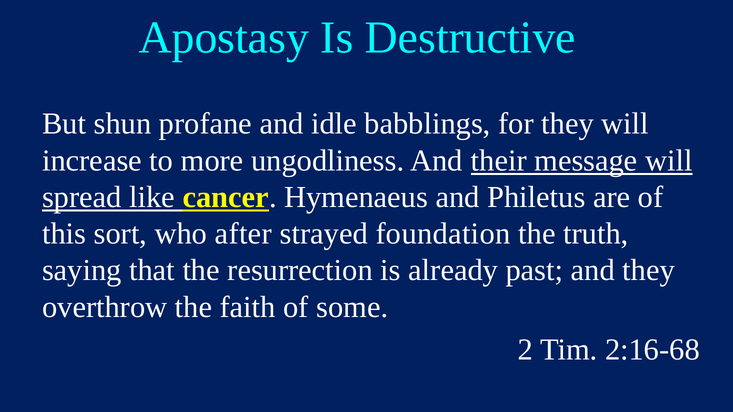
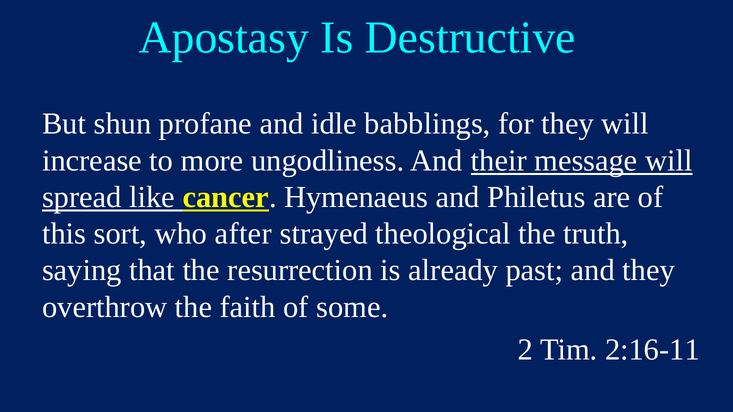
foundation: foundation -> theological
2:16-68: 2:16-68 -> 2:16-11
